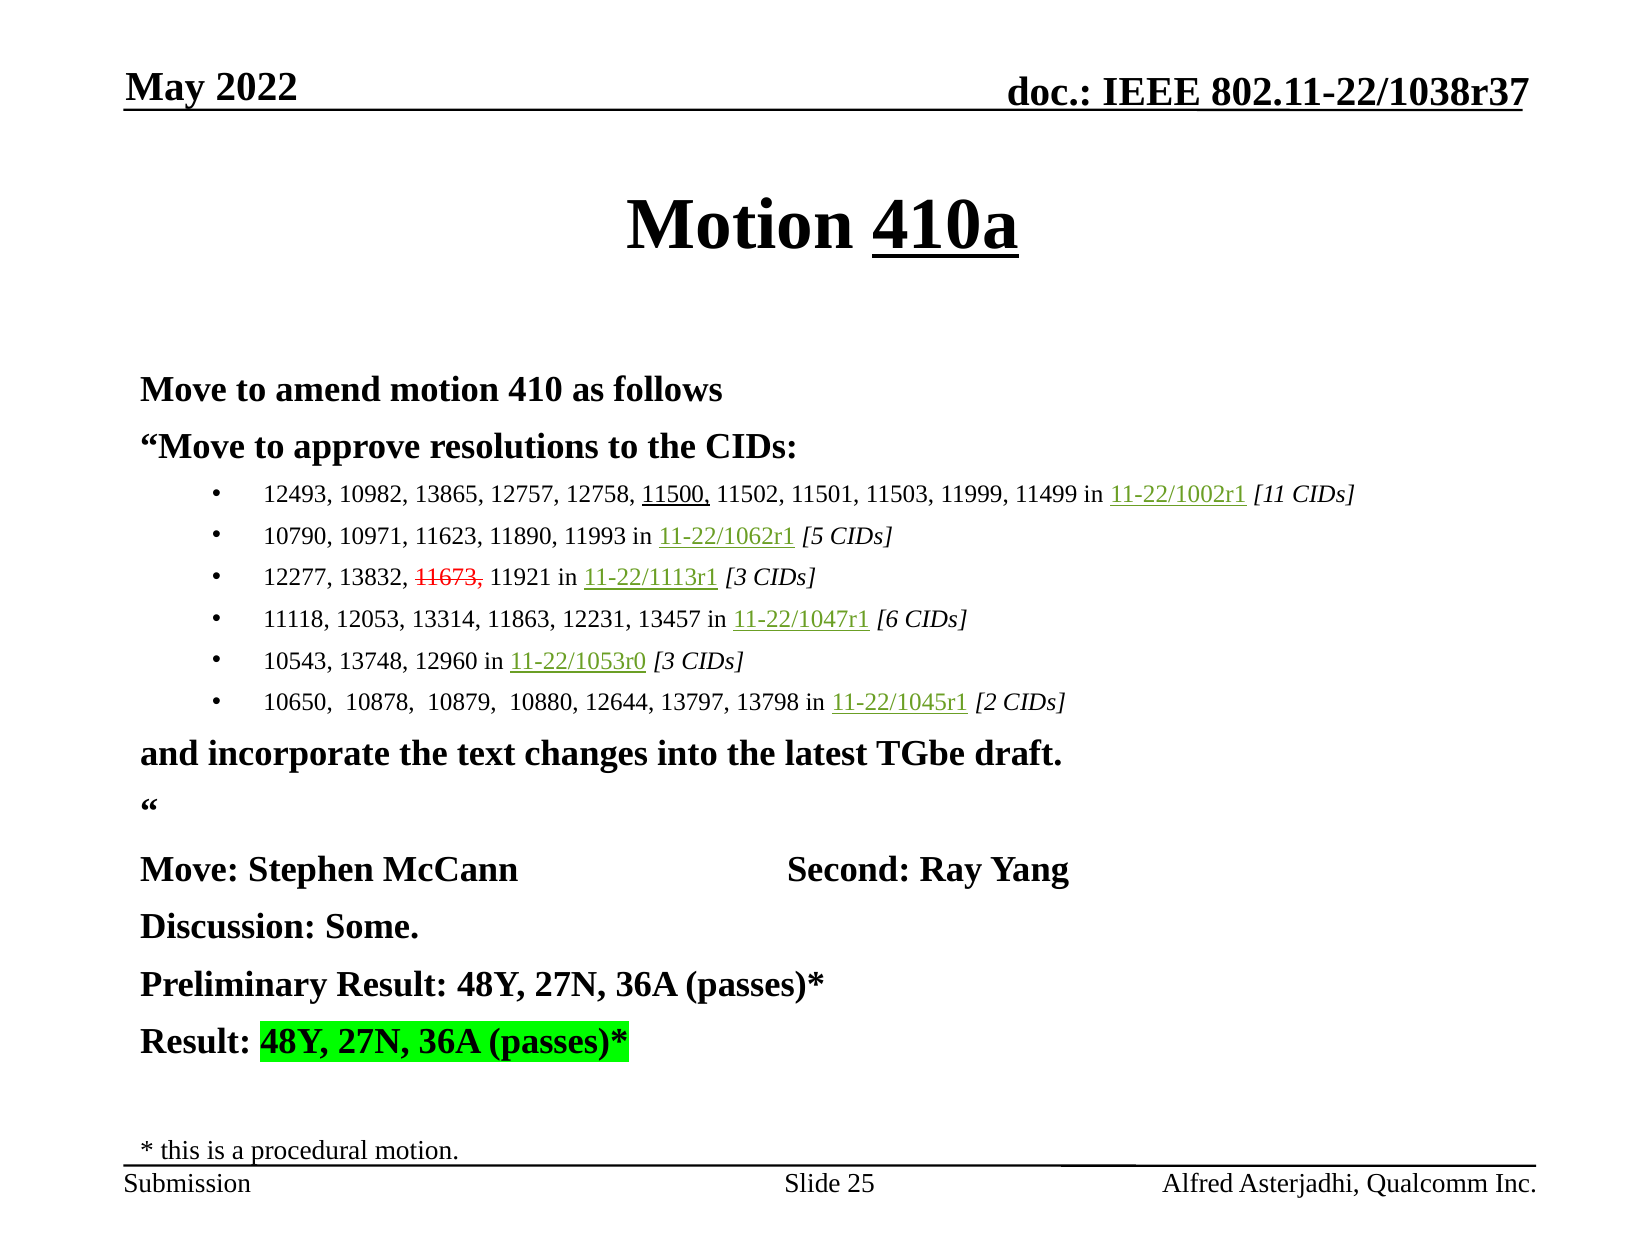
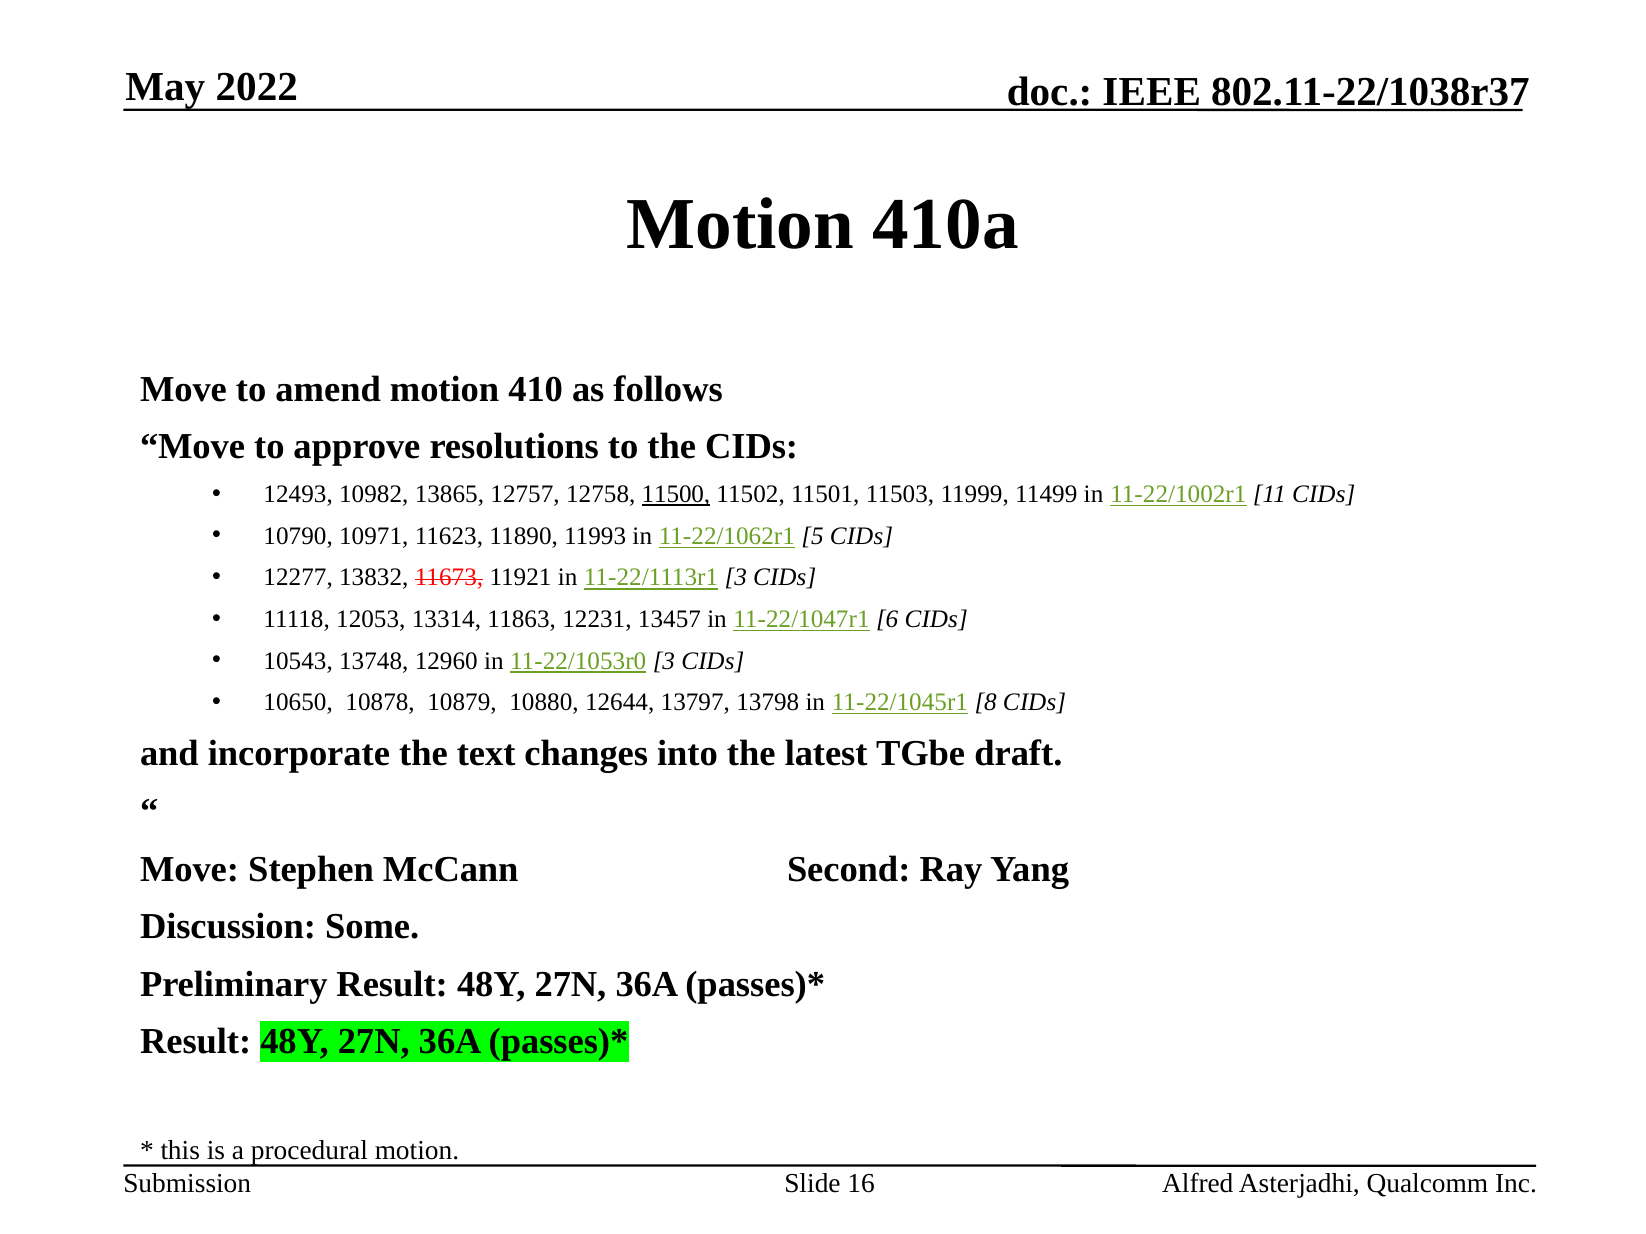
410a underline: present -> none
2: 2 -> 8
25: 25 -> 16
